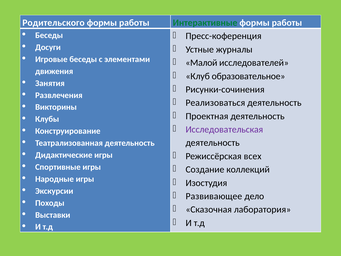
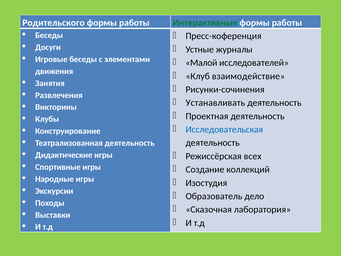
образовательное: образовательное -> взаимодействие
Реализоваться: Реализоваться -> Устанавливать
Исследовательская colour: purple -> blue
Развивающее: Развивающее -> Образователь
